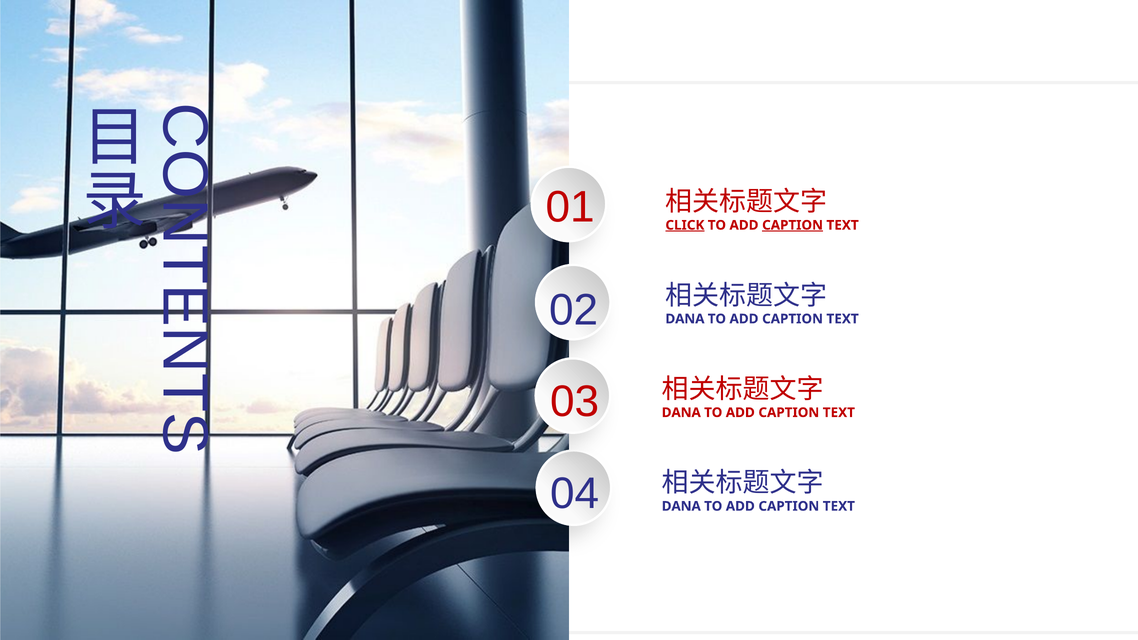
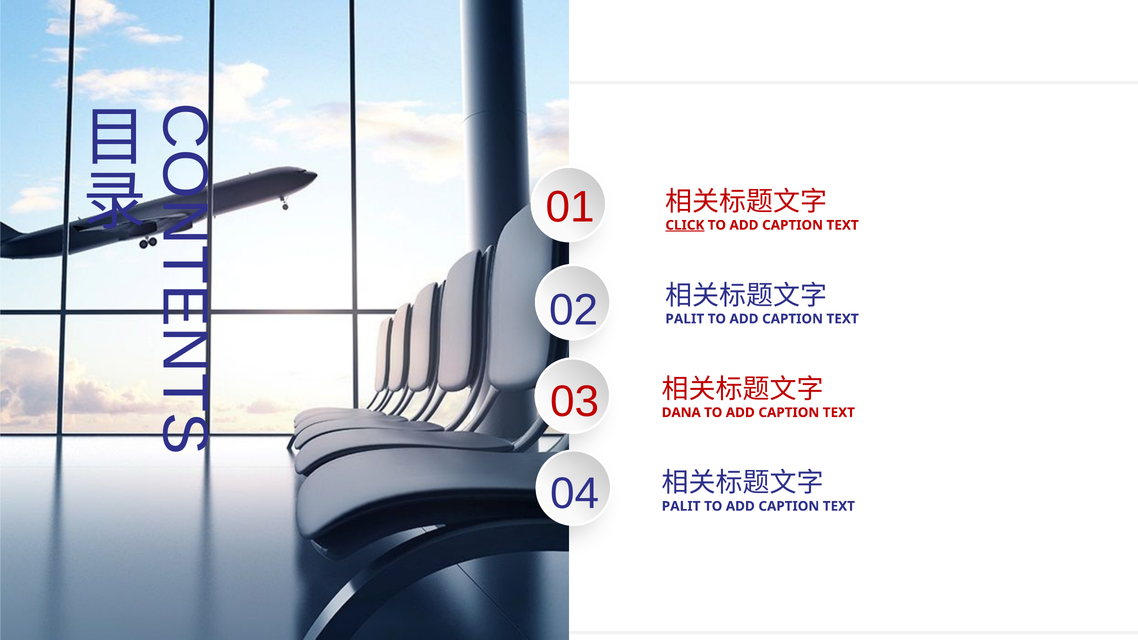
CAPTION at (793, 225) underline: present -> none
DANA at (685, 319): DANA -> PALIT
DANA at (681, 506): DANA -> PALIT
